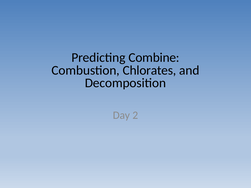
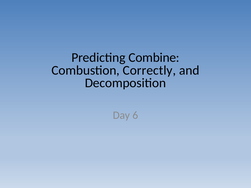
Chlorates: Chlorates -> Correctly
2: 2 -> 6
